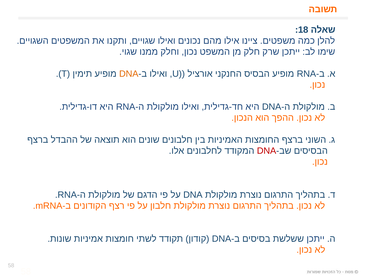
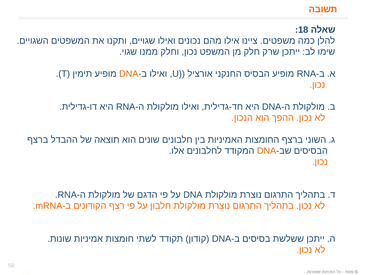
DNA at (267, 150) colour: red -> orange
